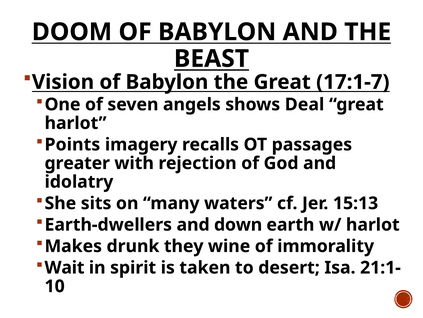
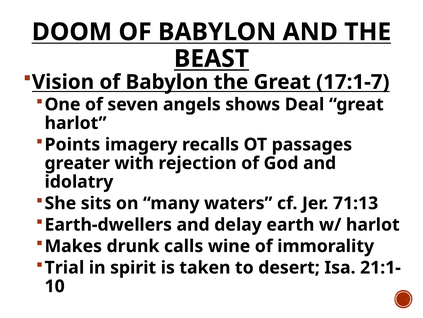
15:13: 15:13 -> 71:13
down: down -> delay
they: they -> calls
Wait: Wait -> Trial
